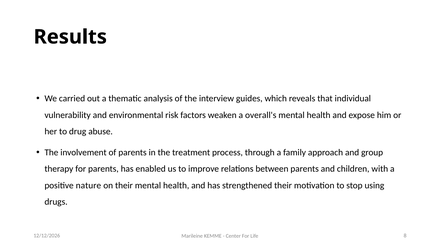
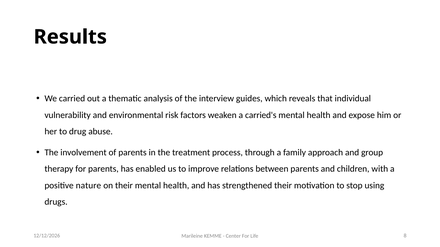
overall's: overall's -> carried's
